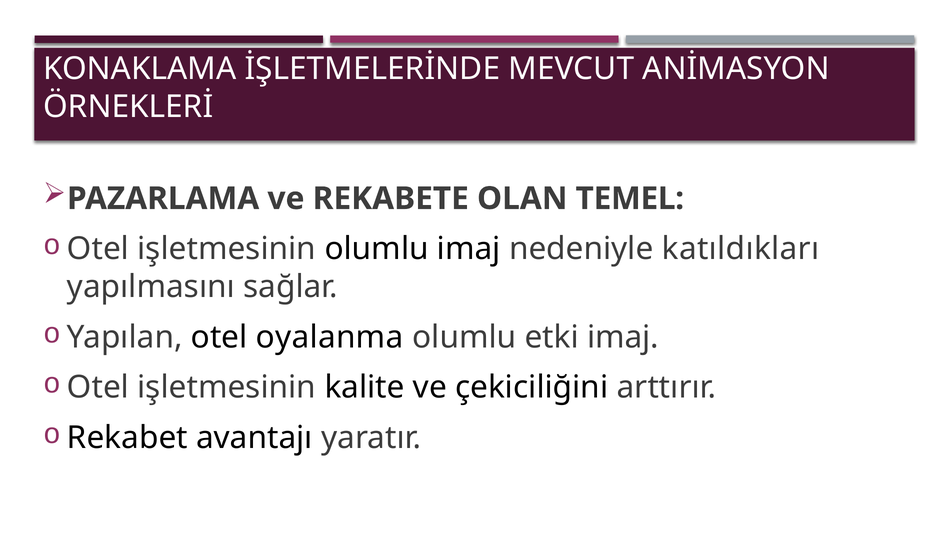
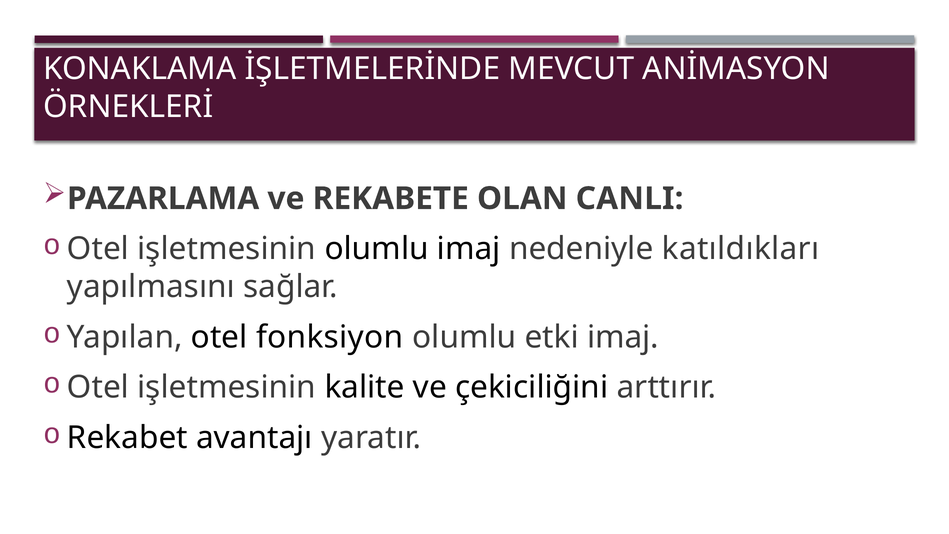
TEMEL: TEMEL -> CANLI
oyalanma: oyalanma -> fonksiyon
